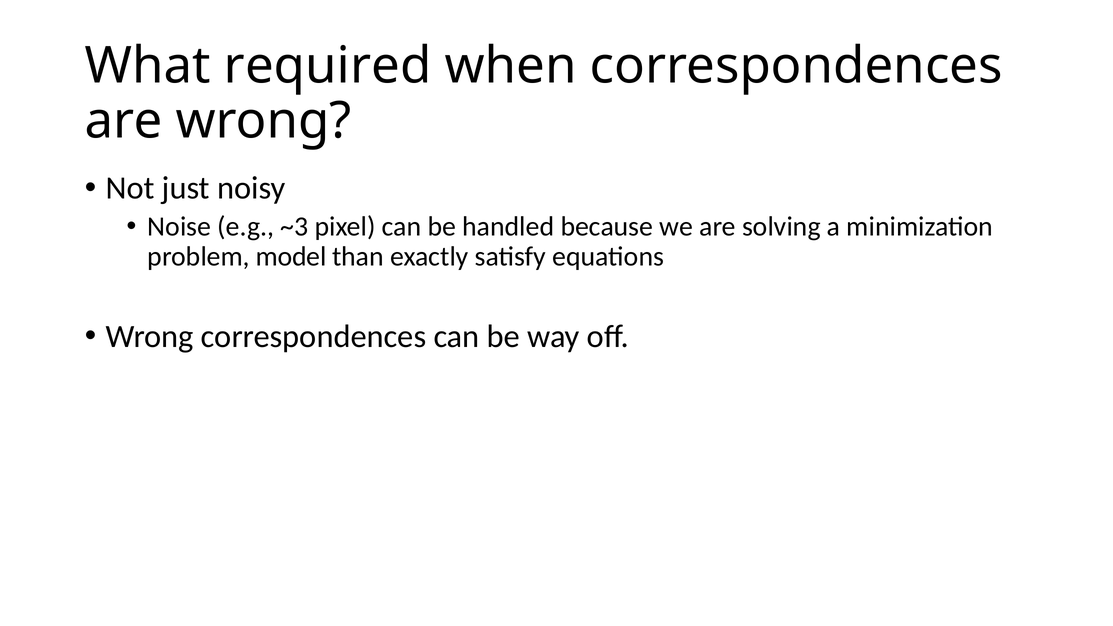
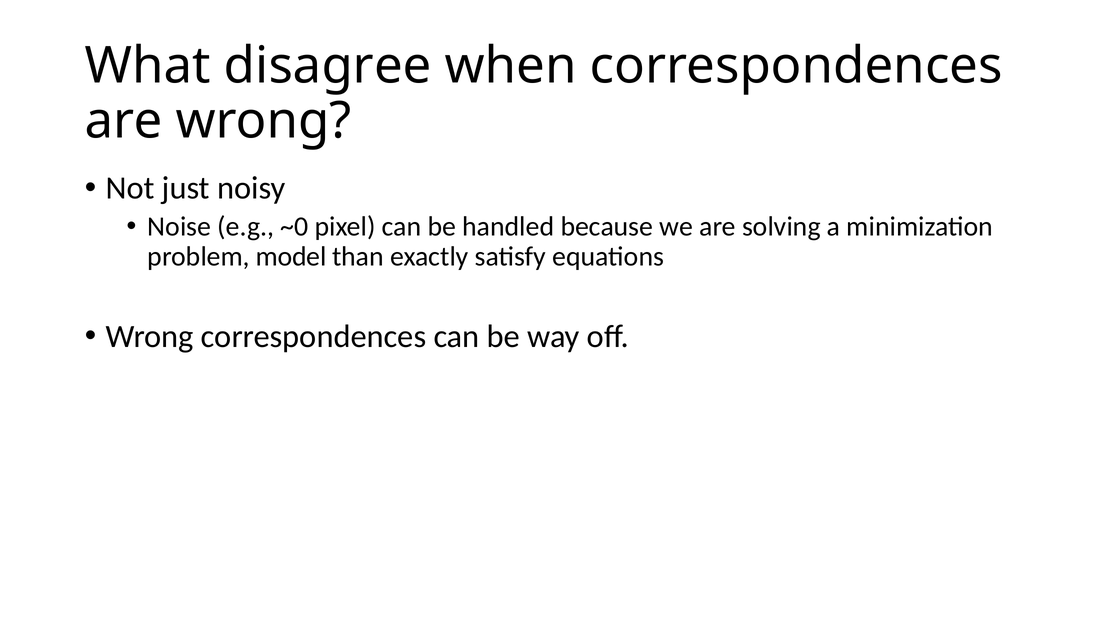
required: required -> disagree
~3: ~3 -> ~0
